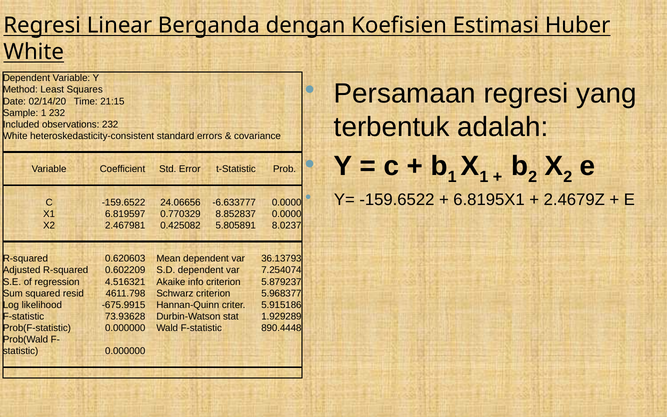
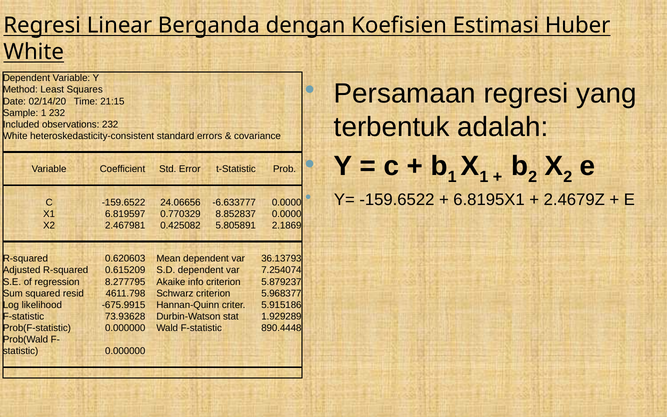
8.0237: 8.0237 -> 2.1869
0.602209: 0.602209 -> 0.615209
4.516321: 4.516321 -> 8.277795
